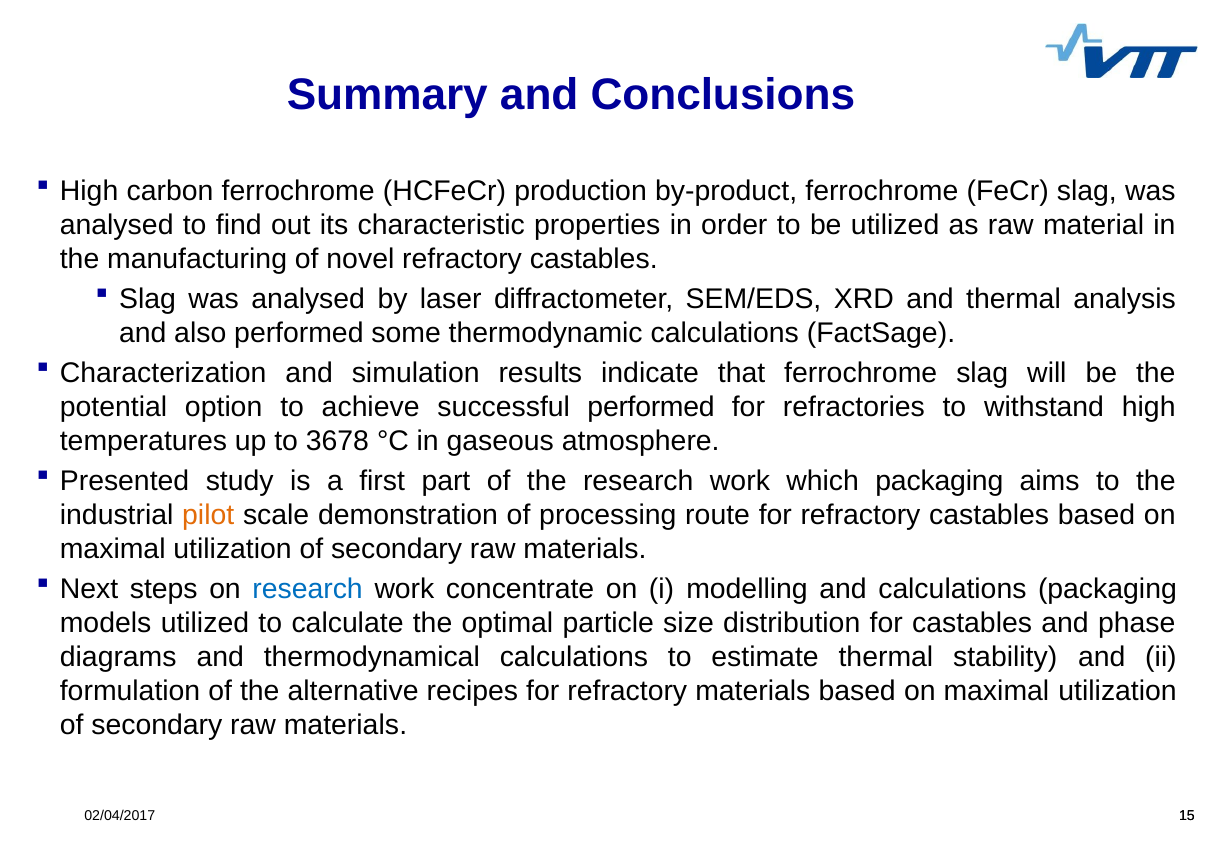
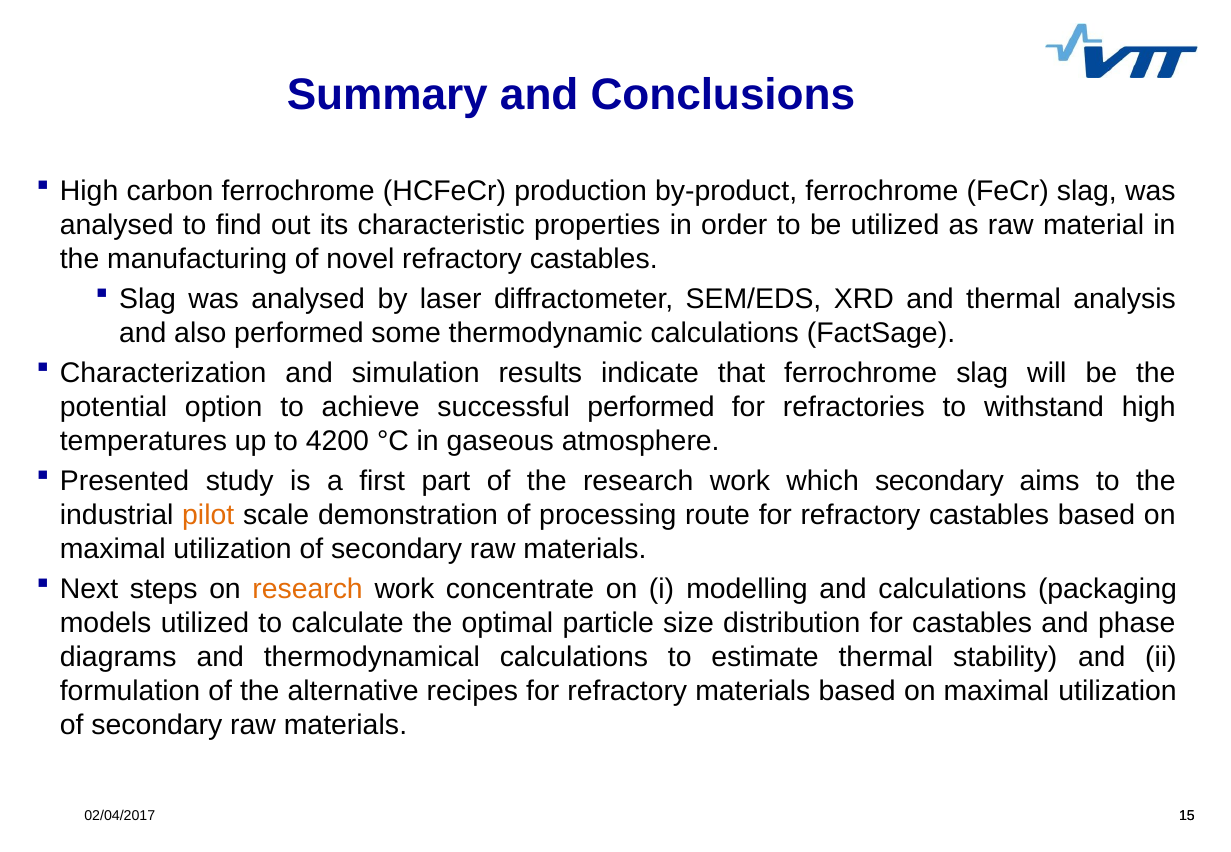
3678: 3678 -> 4200
which packaging: packaging -> secondary
research at (308, 589) colour: blue -> orange
